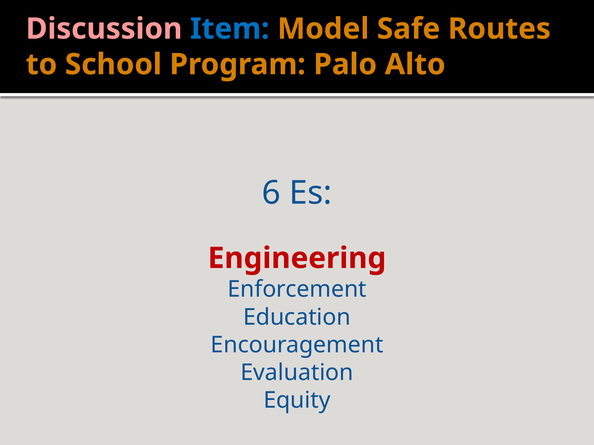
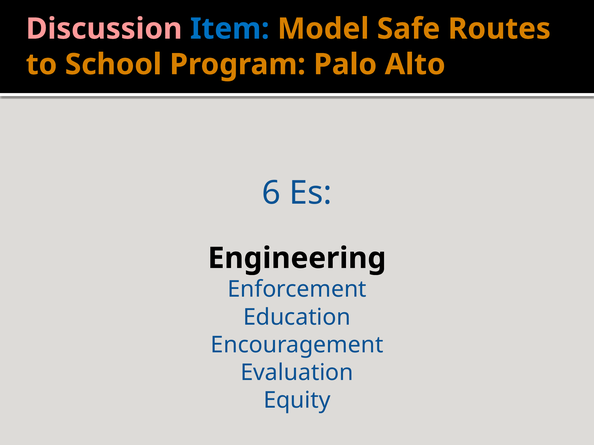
Engineering colour: red -> black
